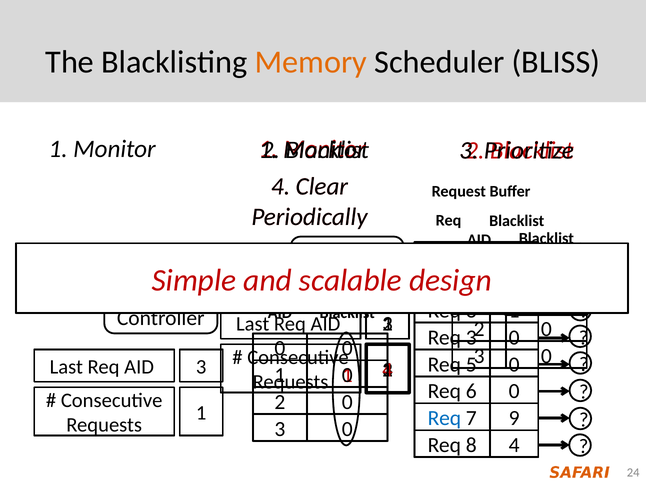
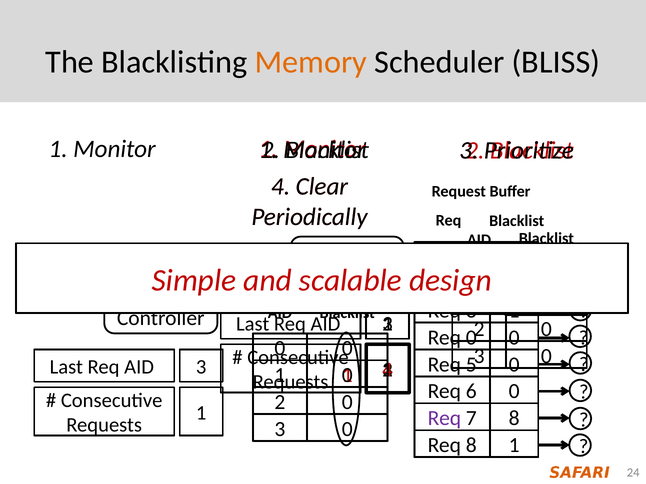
3 at (471, 338): 3 -> 0
Req at (444, 419) colour: blue -> purple
7 9: 9 -> 8
8 4: 4 -> 1
